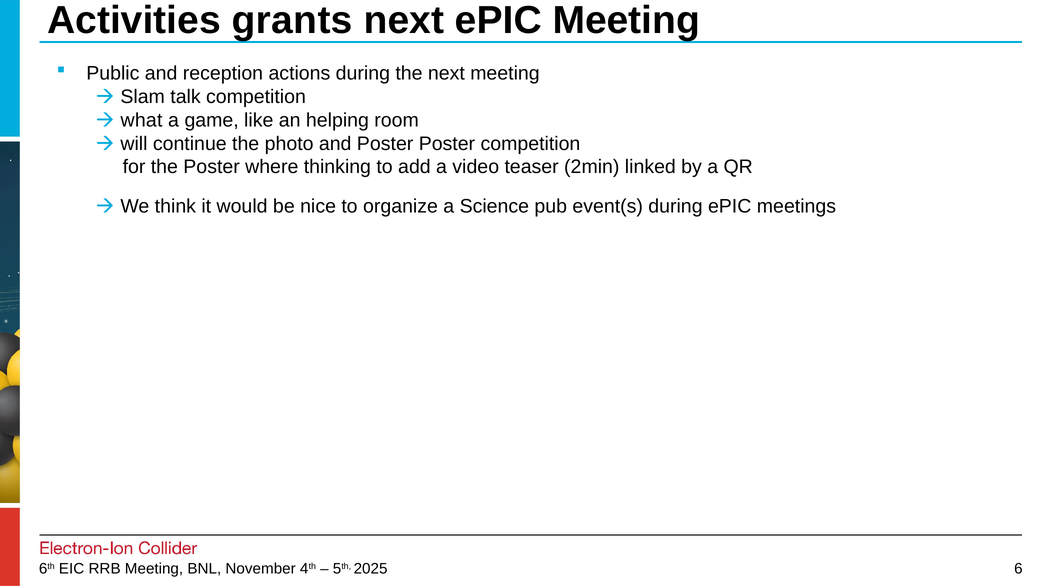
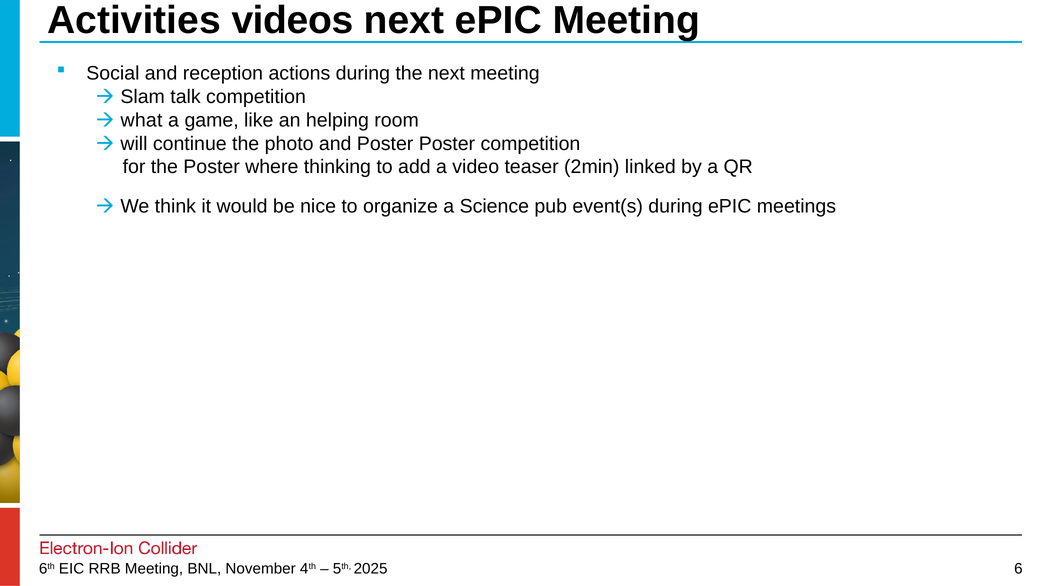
grants: grants -> videos
Public: Public -> Social
